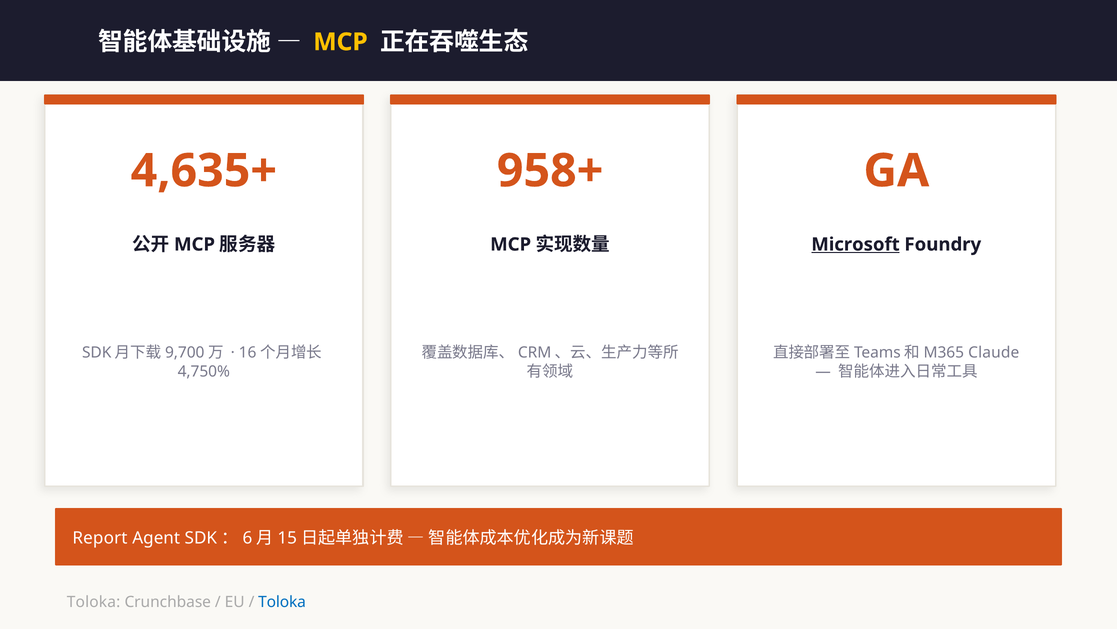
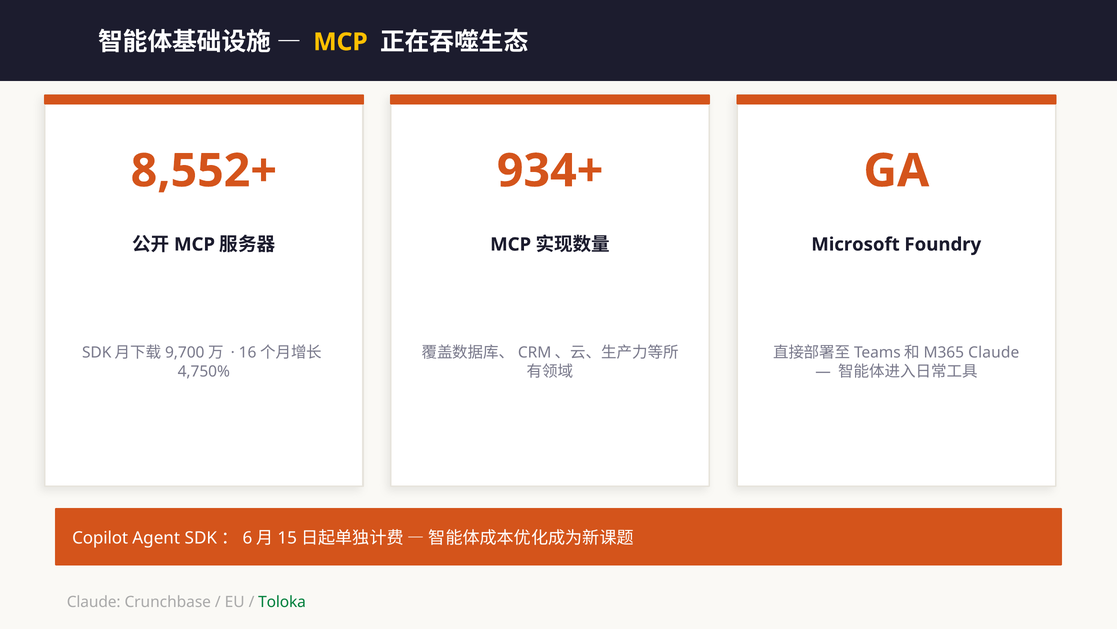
4,635+: 4,635+ -> 8,552+
958+: 958+ -> 934+
Microsoft underline: present -> none
Report: Report -> Copilot
Toloka at (94, 601): Toloka -> Claude
Toloka at (282, 601) colour: blue -> green
